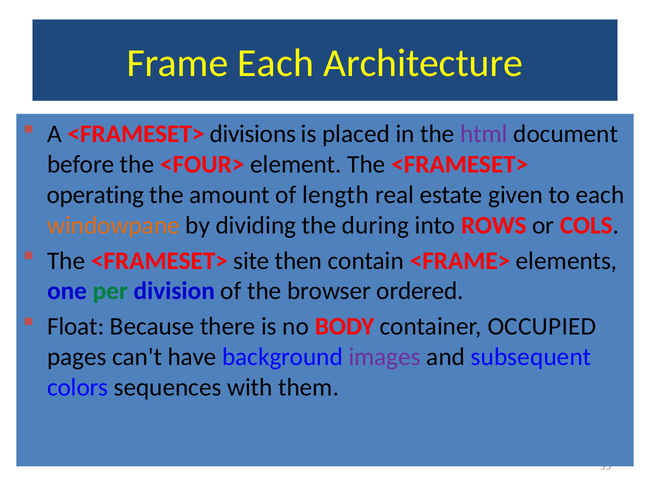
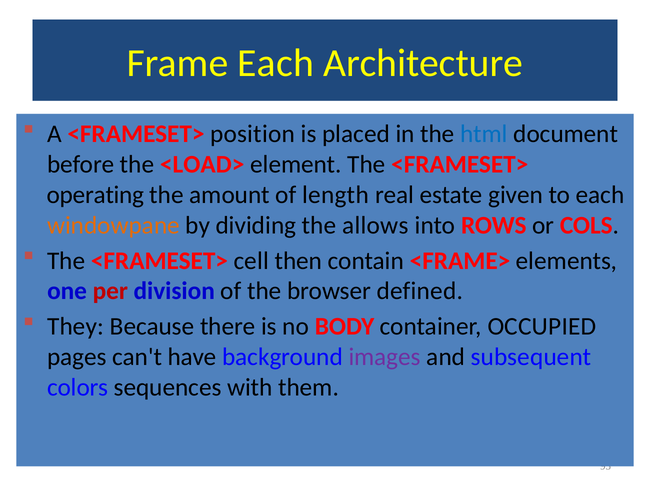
divisions: divisions -> position
html colour: purple -> blue
<FOUR>: <FOUR> -> <LOAD>
during: during -> allows
site: site -> cell
per colour: green -> red
ordered: ordered -> defined
Float: Float -> They
